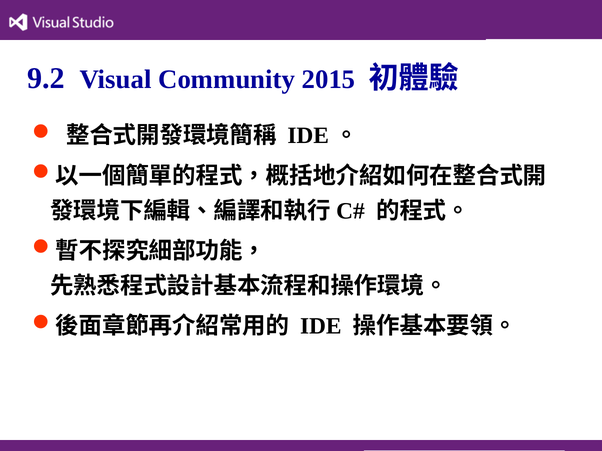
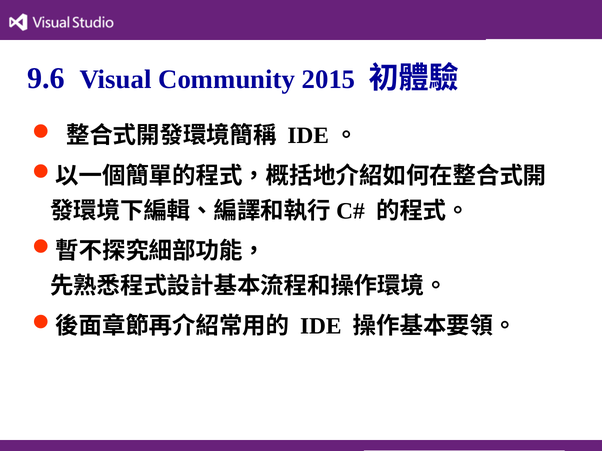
9.2: 9.2 -> 9.6
